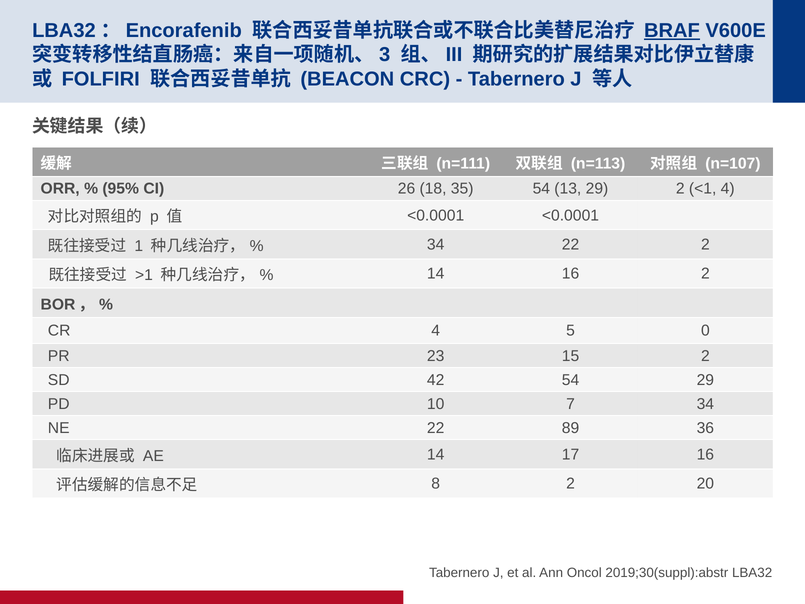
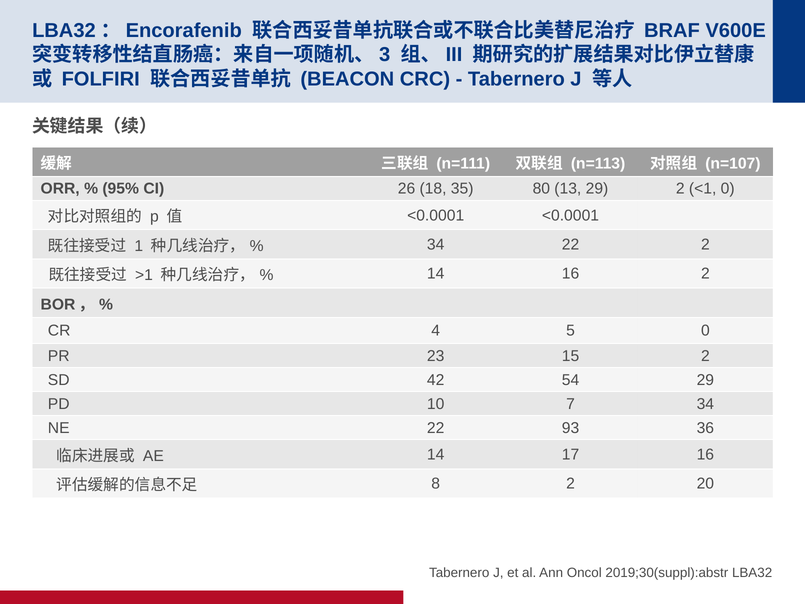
BRAF underline: present -> none
35 54: 54 -> 80
<1 4: 4 -> 0
89: 89 -> 93
